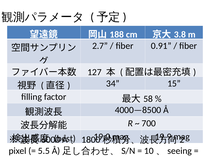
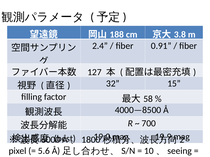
2.7: 2.7 -> 2.4
34: 34 -> 32
5.5: 5.5 -> 5.6
